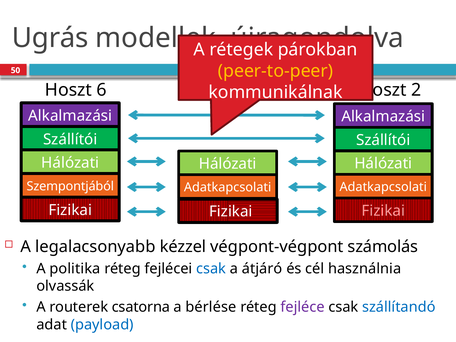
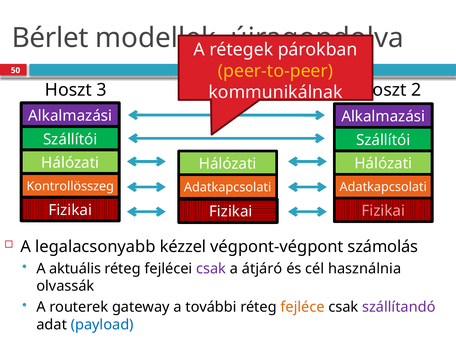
Ugrás: Ugrás -> Bérlet
6: 6 -> 3
Szempontjából: Szempontjából -> Kontrollösszeg
politika: politika -> aktuális
csak at (211, 269) colour: blue -> purple
csatorna: csatorna -> gateway
bérlése: bérlése -> további
fejléce colour: purple -> orange
szállítandó colour: blue -> purple
